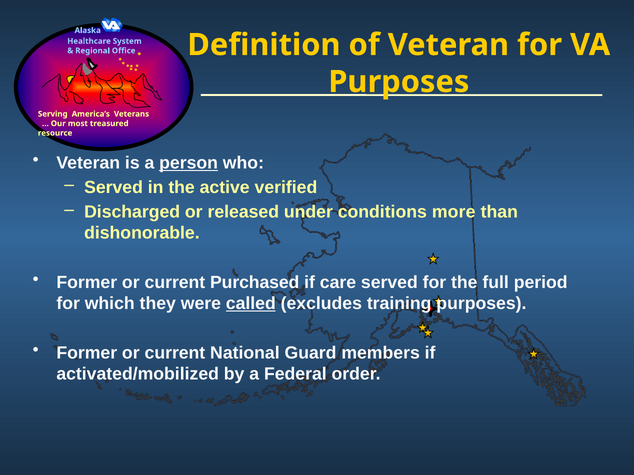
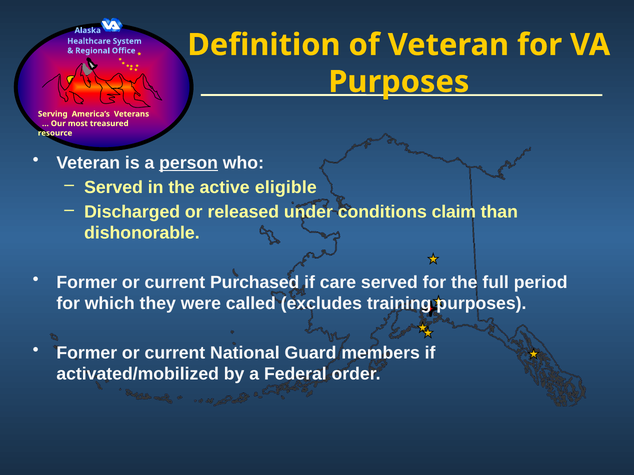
verified: verified -> eligible
more: more -> claim
called underline: present -> none
